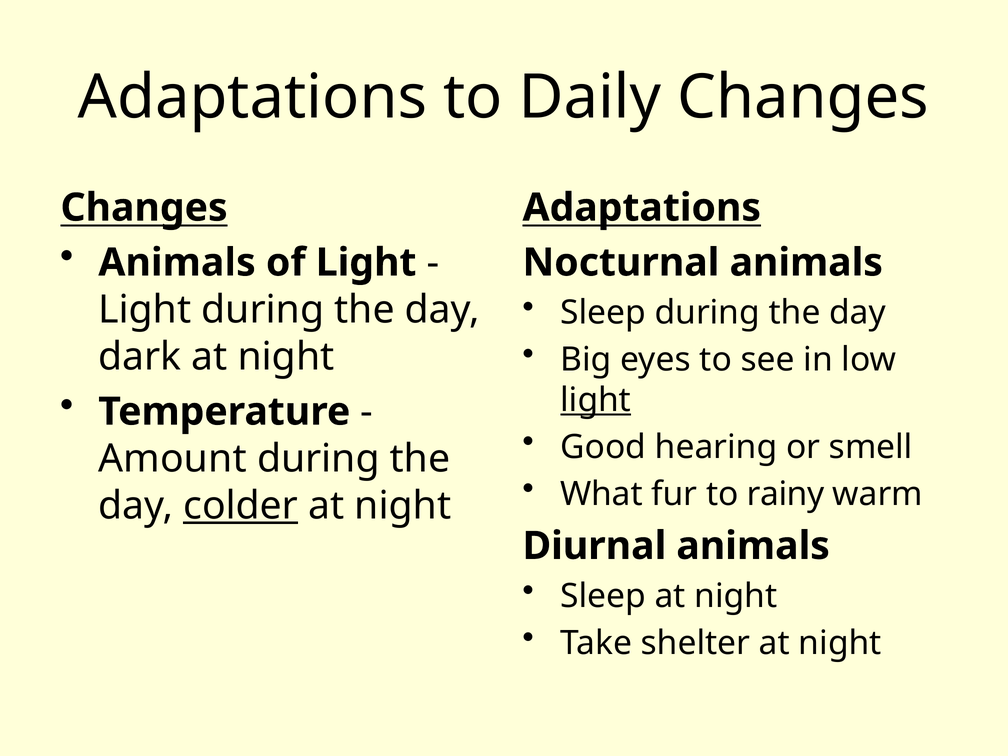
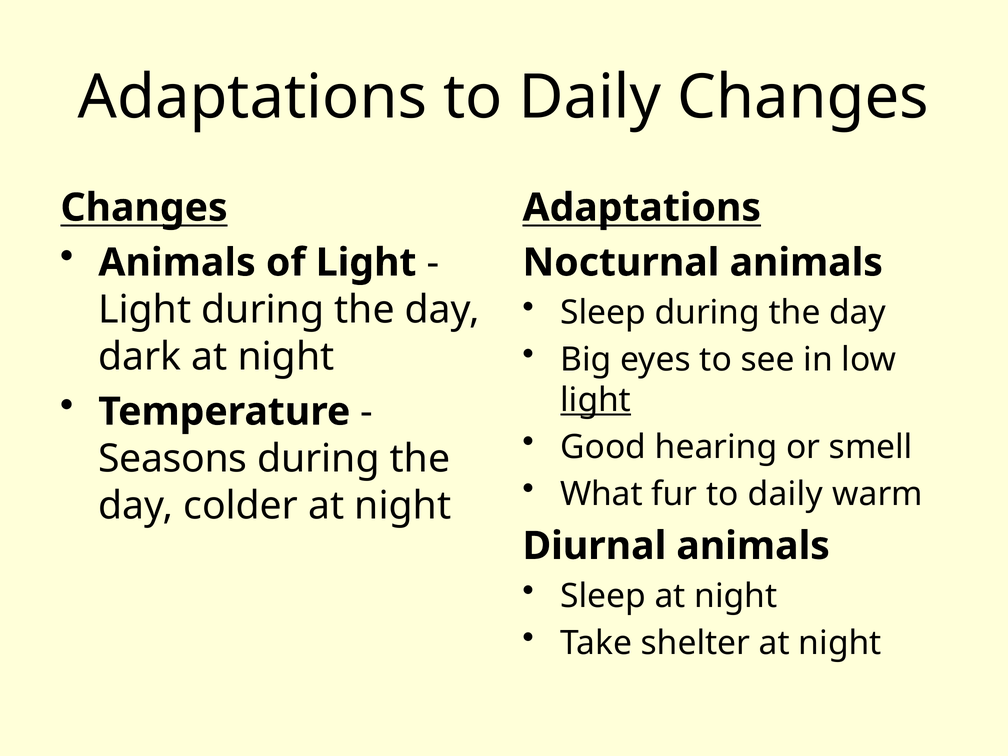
Amount: Amount -> Seasons
fur to rainy: rainy -> daily
colder underline: present -> none
